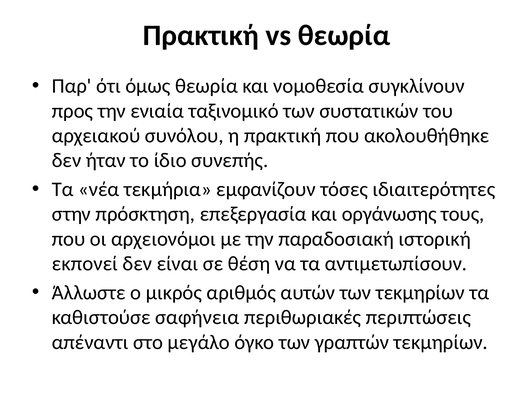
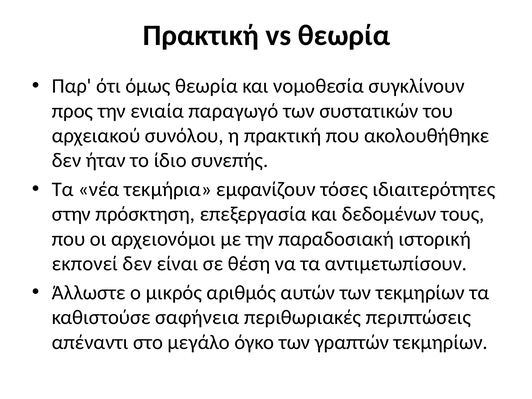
ταξινομικό: ταξινομικό -> παραγωγό
οργάνωσης: οργάνωσης -> δεδομένων
